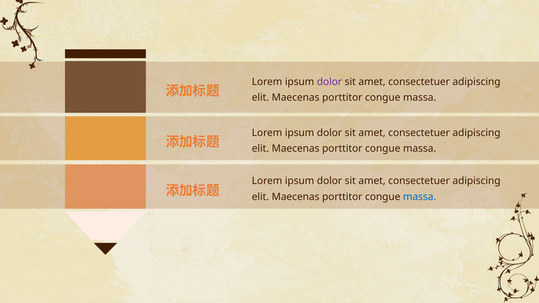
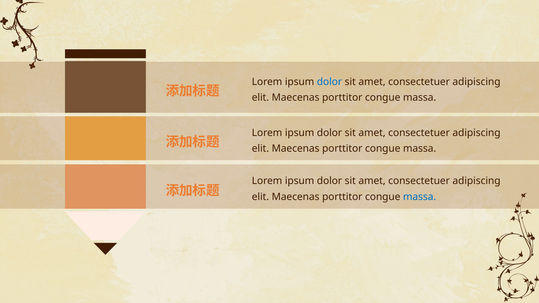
dolor at (329, 82) colour: purple -> blue
